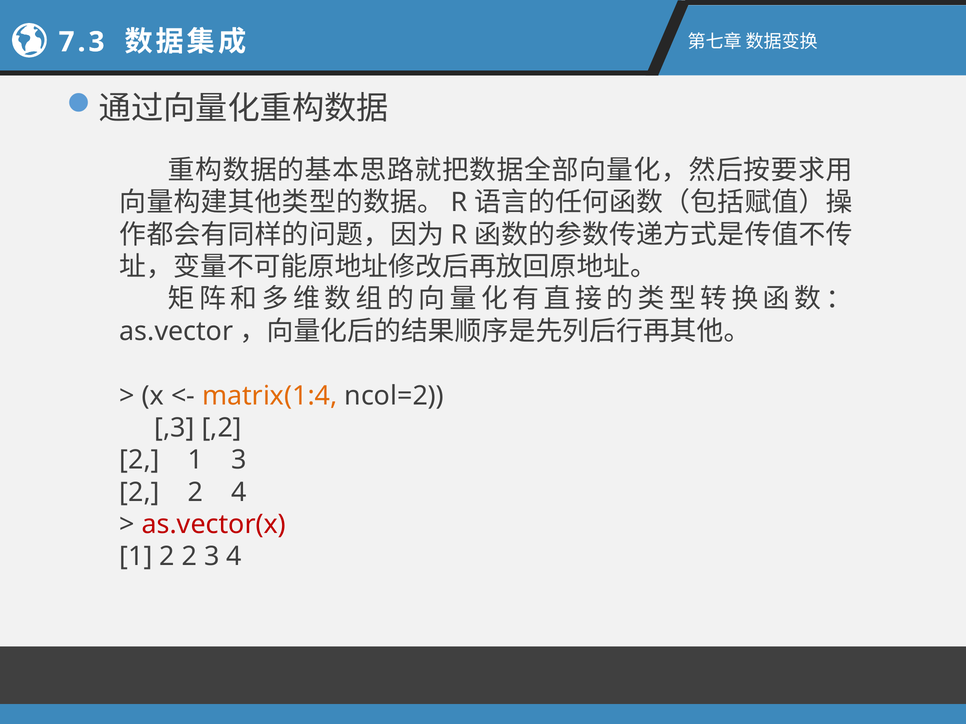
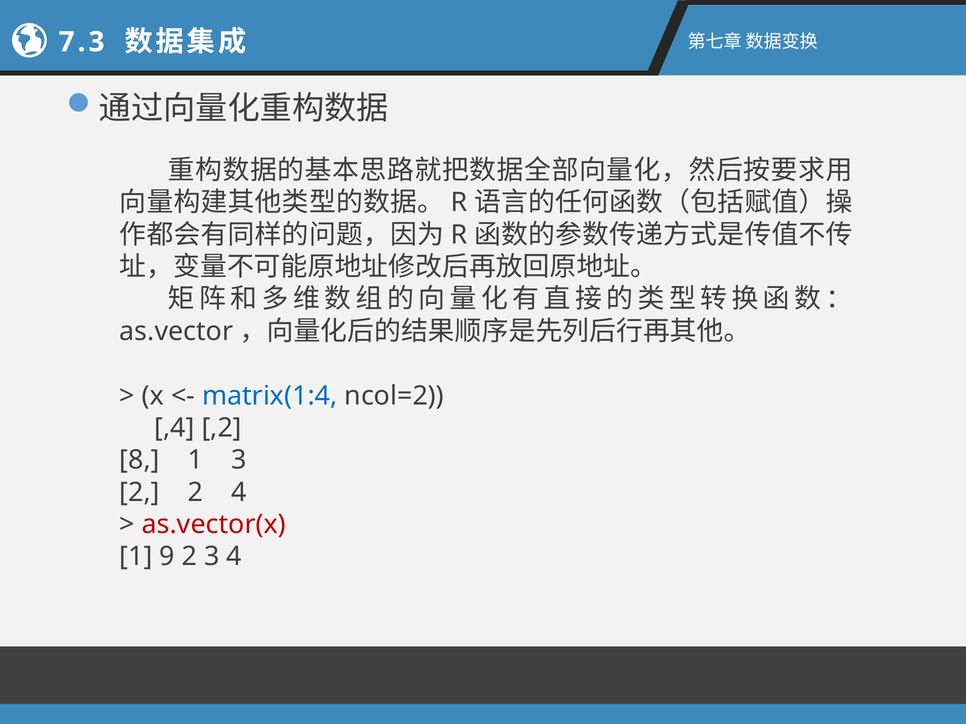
matrix(1:4 colour: orange -> blue
,3: ,3 -> ,4
2 at (140, 460): 2 -> 8
1 2: 2 -> 9
